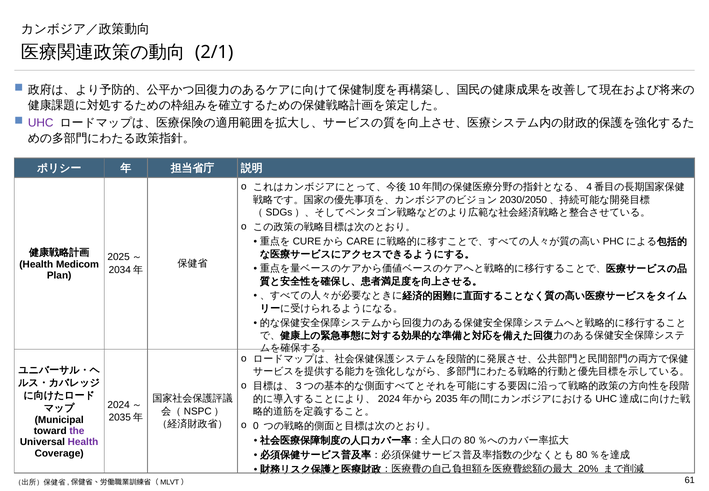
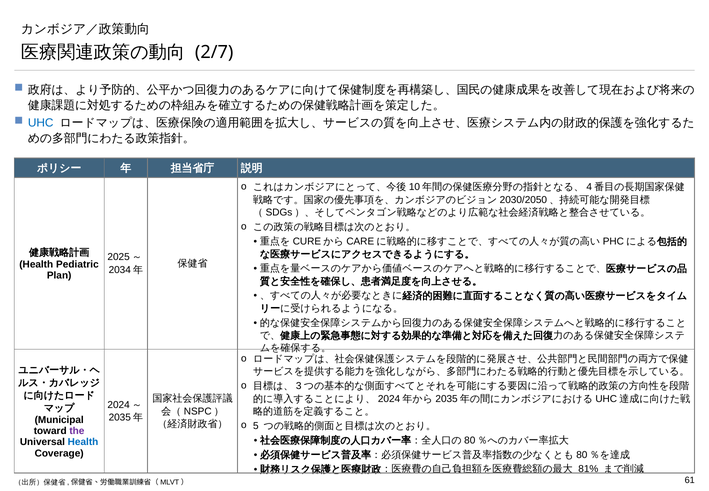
2/1: 2/1 -> 2/7
UHC colour: purple -> blue
Medicom: Medicom -> Pediatric
0: 0 -> 5
Health at (83, 442) colour: purple -> blue
20%: 20% -> 81%
